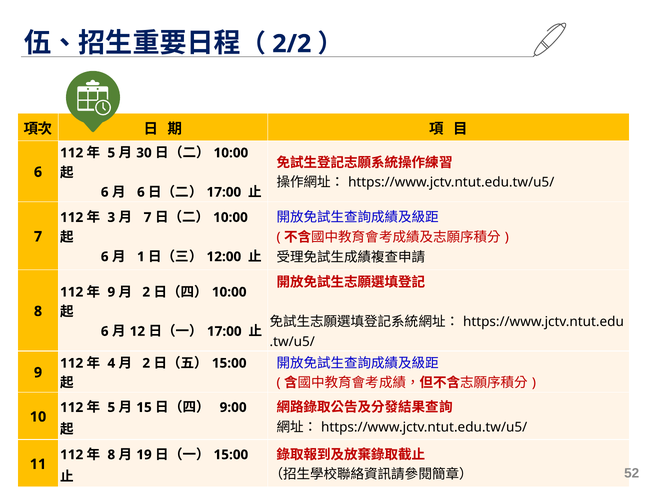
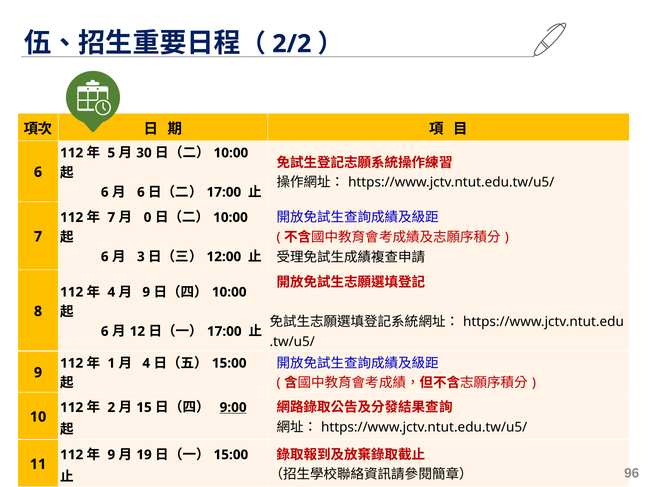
3 at (111, 218): 3 -> 7
7 at (148, 218): 7 -> 0
1: 1 -> 3
9 at (111, 292): 9 -> 4
2 at (146, 292): 2 -> 9
4: 4 -> 1
2 at (146, 364): 2 -> 4
5 at (111, 408): 5 -> 2
9:00 underline: none -> present
8 at (111, 455): 8 -> 9
52: 52 -> 96
